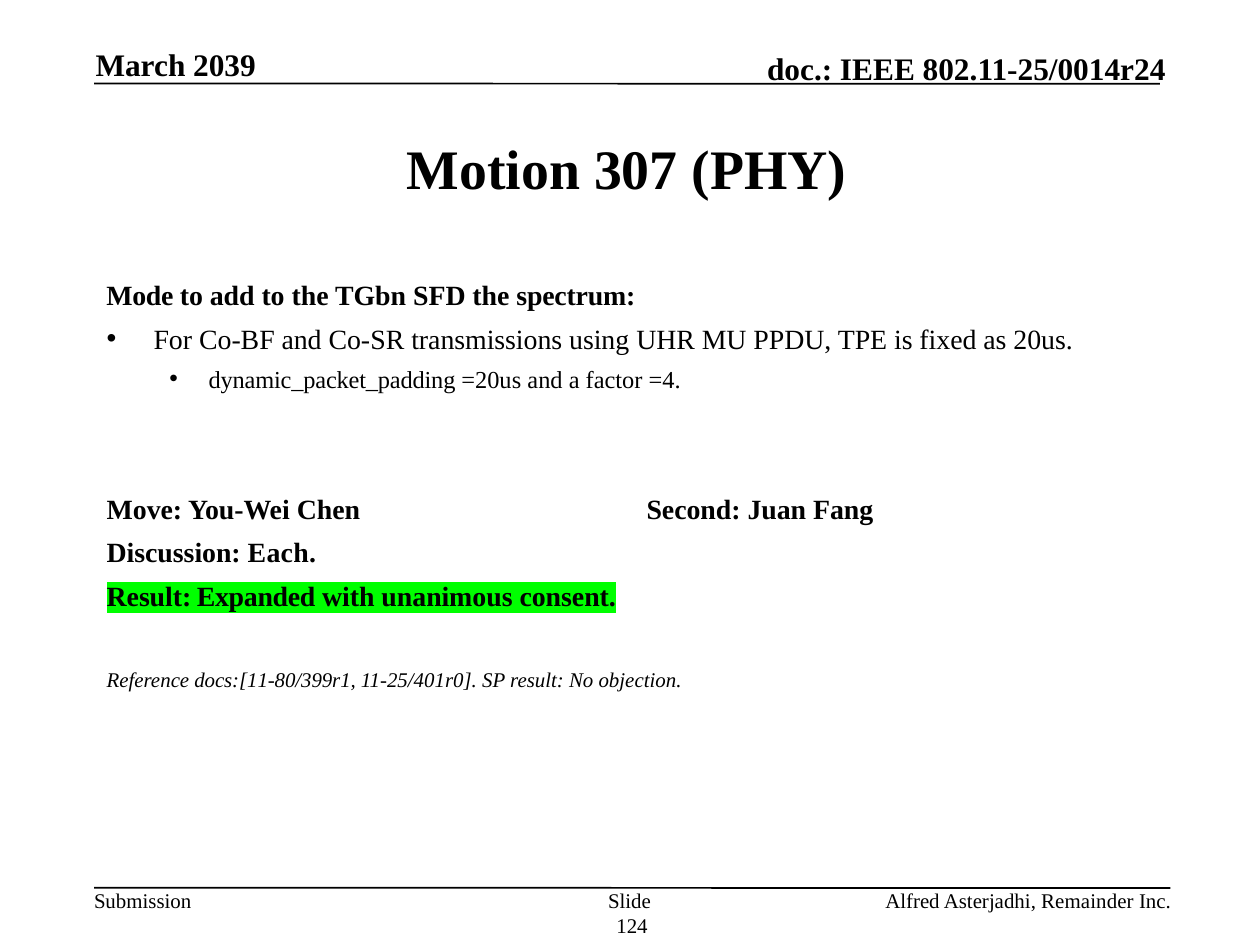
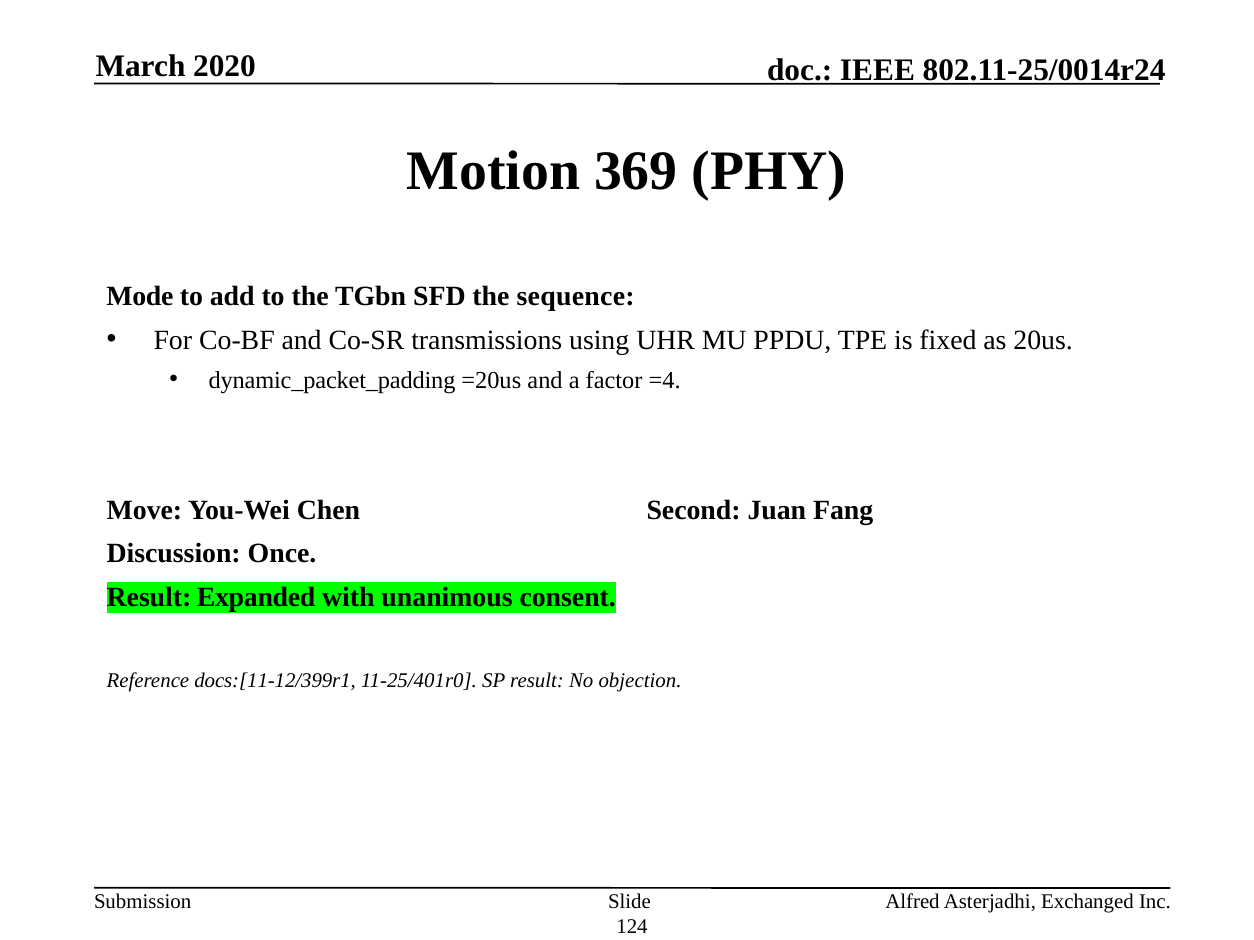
2039: 2039 -> 2020
307: 307 -> 369
spectrum: spectrum -> sequence
Each: Each -> Once
docs:[11-80/399r1: docs:[11-80/399r1 -> docs:[11-12/399r1
Remainder: Remainder -> Exchanged
